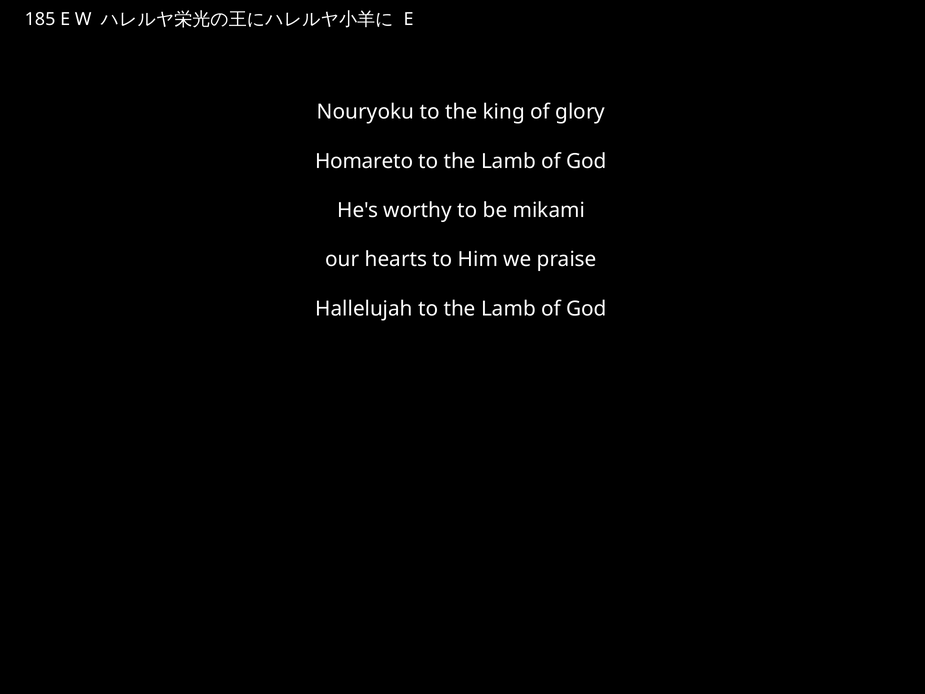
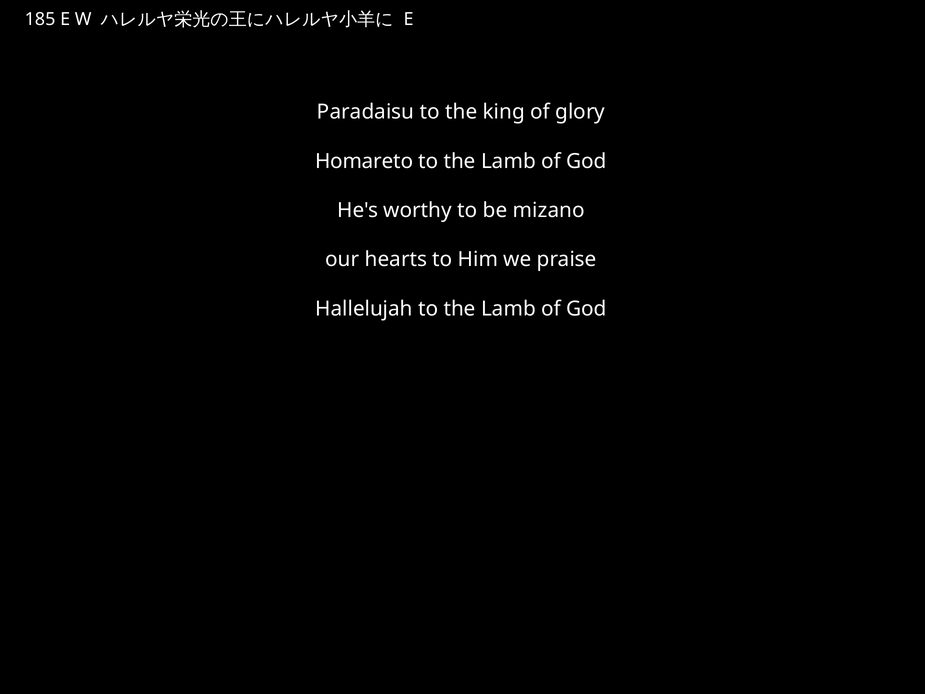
Nouryoku: Nouryoku -> Paradaisu
mikami: mikami -> mizano
